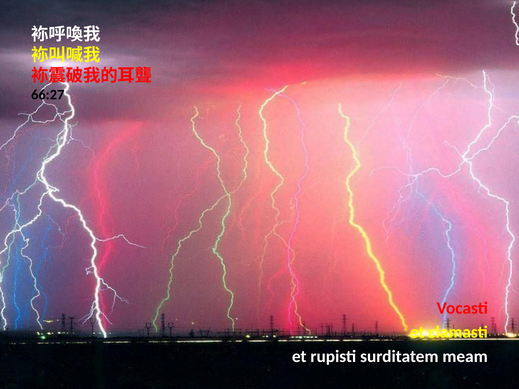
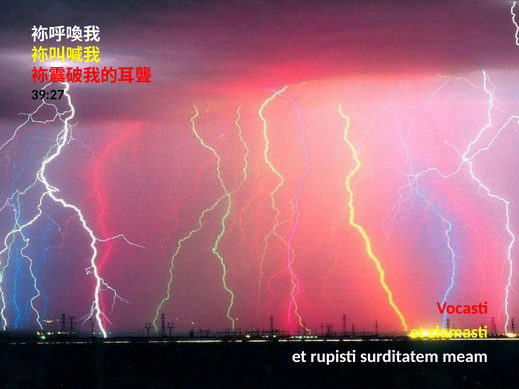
66:27: 66:27 -> 39:27
